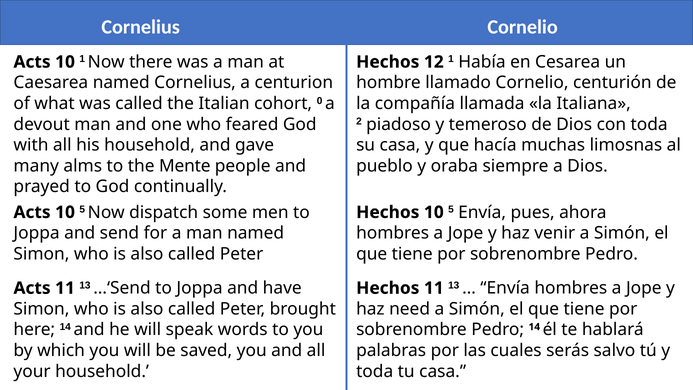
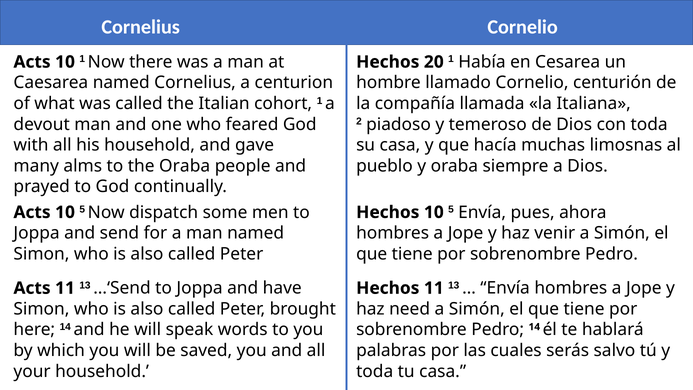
12: 12 -> 20
cohort 0: 0 -> 1
the Mente: Mente -> Oraba
